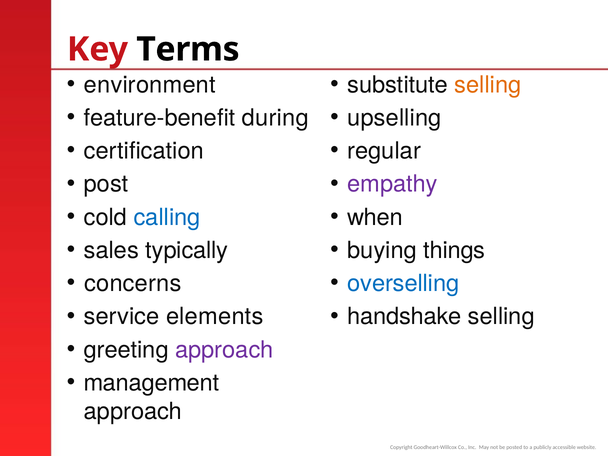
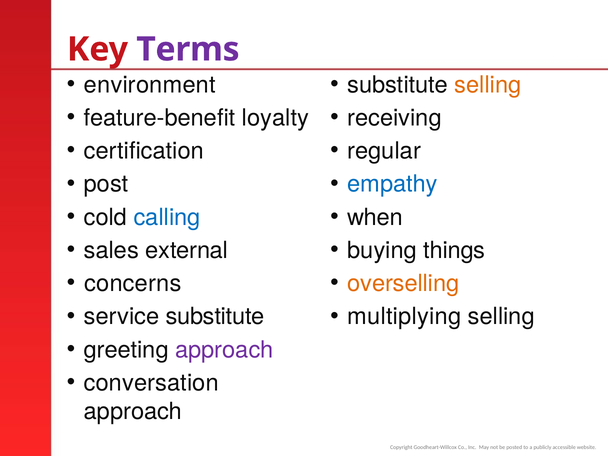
Terms colour: black -> purple
during: during -> loyalty
upselling: upselling -> receiving
empathy colour: purple -> blue
typically: typically -> external
overselling colour: blue -> orange
service elements: elements -> substitute
handshake: handshake -> multiplying
management: management -> conversation
